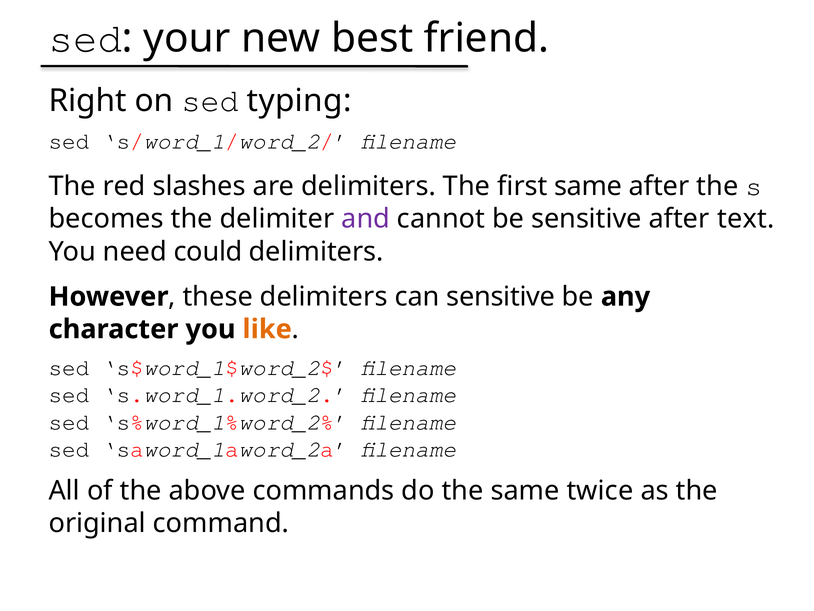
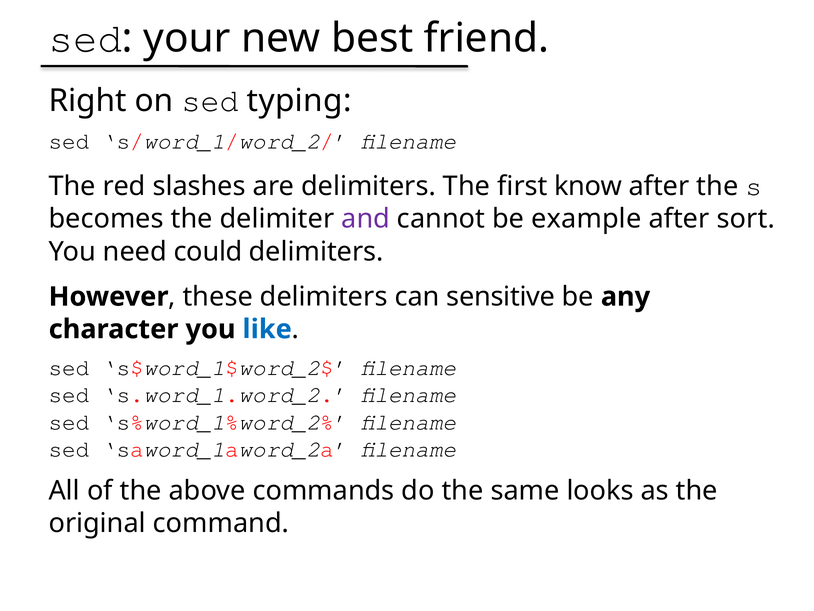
first same: same -> know
be sensitive: sensitive -> example
text: text -> sort
like colour: orange -> blue
twice: twice -> looks
